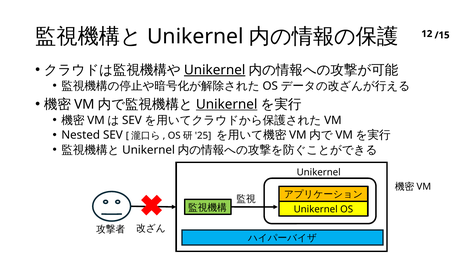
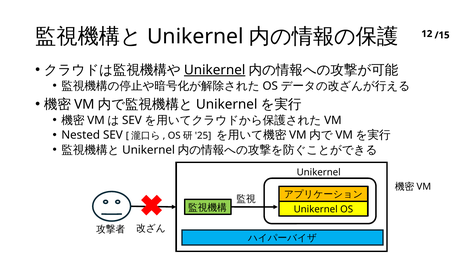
Unikernel at (227, 104) underline: present -> none
